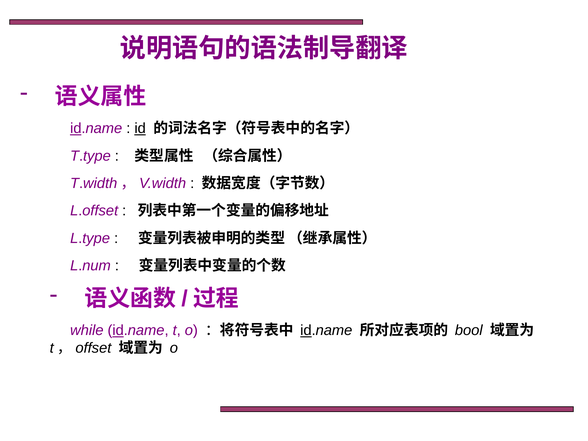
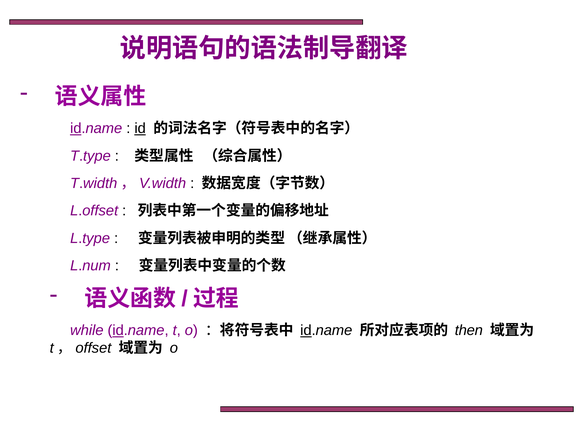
bool: bool -> then
